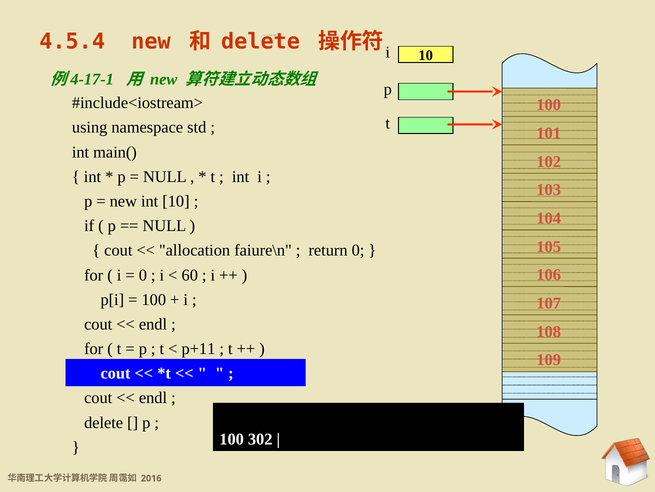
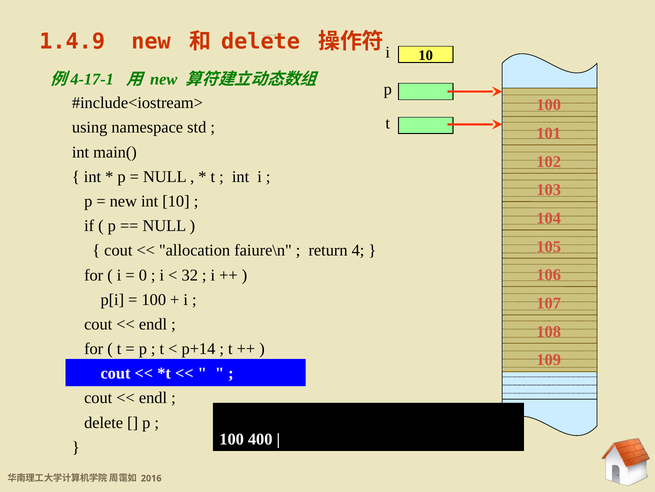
4.5.4: 4.5.4 -> 1.4.9
return 0: 0 -> 4
60: 60 -> 32
p+11: p+11 -> p+14
302: 302 -> 400
